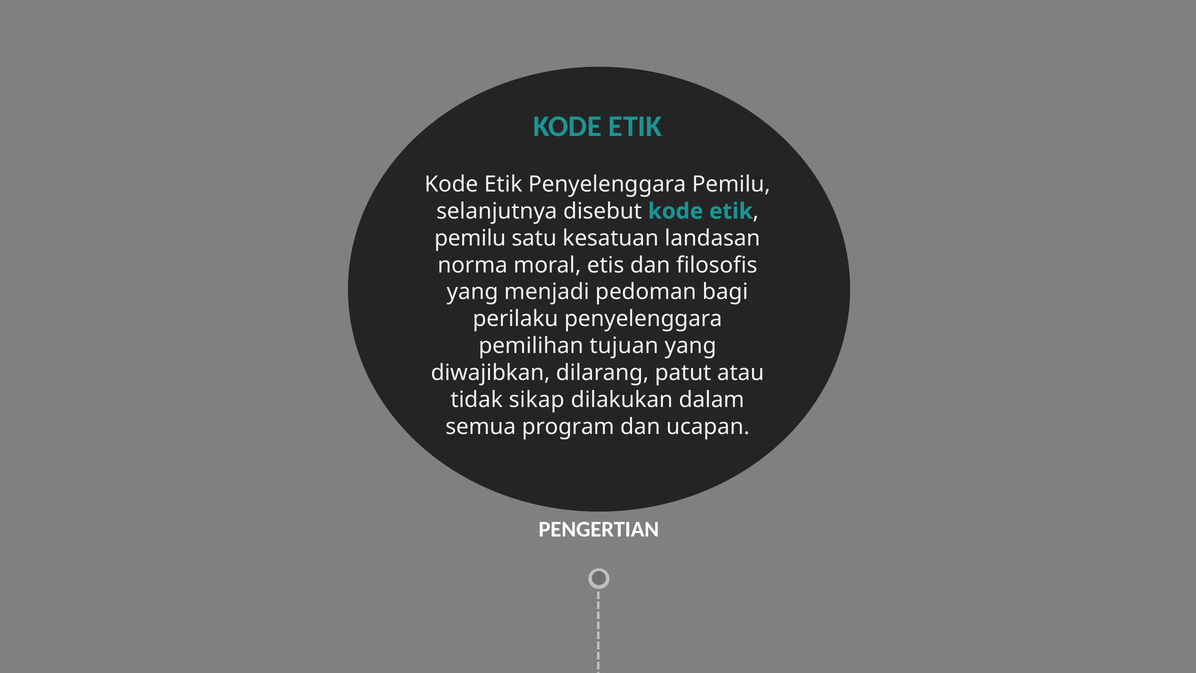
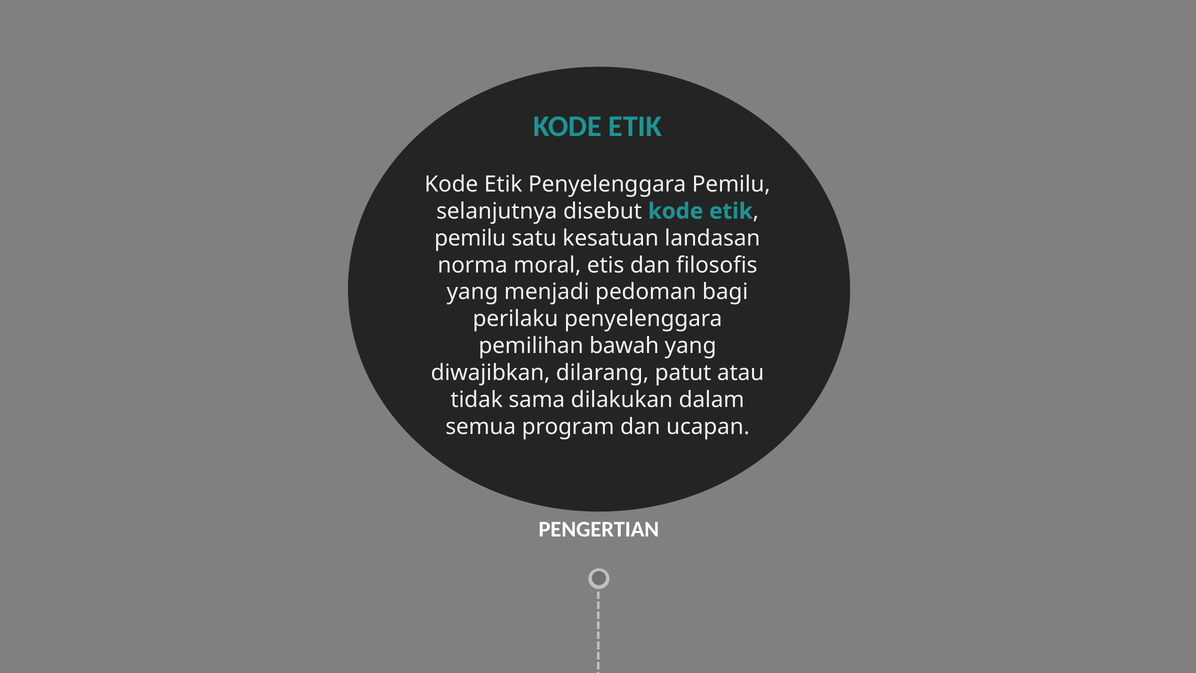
tujuan: tujuan -> bawah
sikap: sikap -> sama
